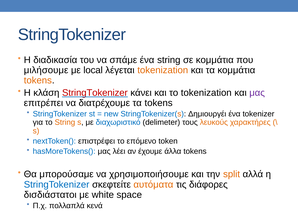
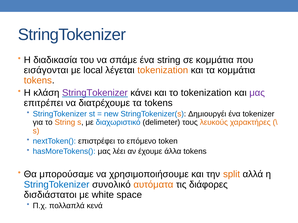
μιλήσουμε: μιλήσουμε -> εισάγονται
StringTokenizer at (95, 93) colour: red -> purple
σκεφτείτε: σκεφτείτε -> συνολικό
